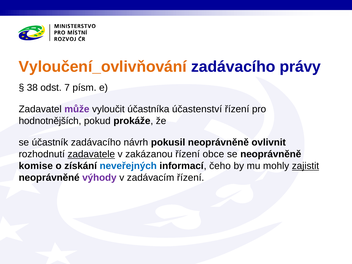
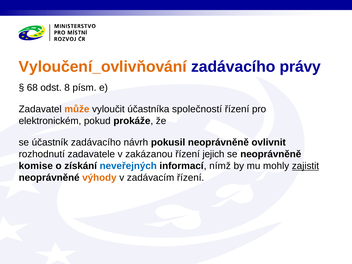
38: 38 -> 68
7: 7 -> 8
může colour: purple -> orange
účastenství: účastenství -> společností
hodnotnějších: hodnotnějších -> elektronickém
zadavatele underline: present -> none
obce: obce -> jejich
čeho: čeho -> nímž
výhody colour: purple -> orange
